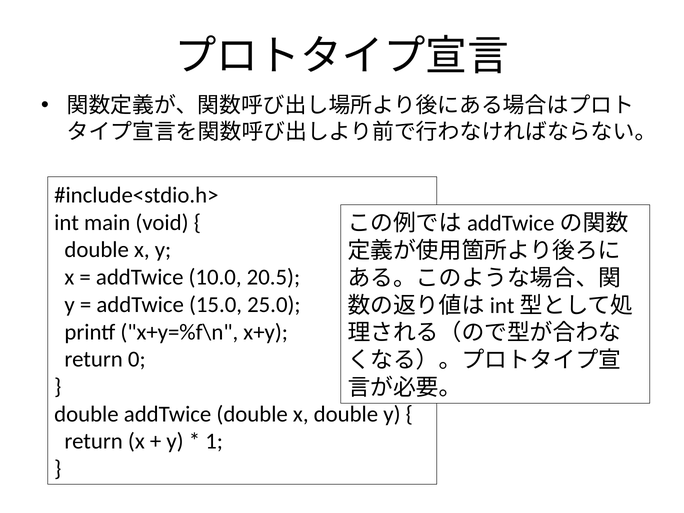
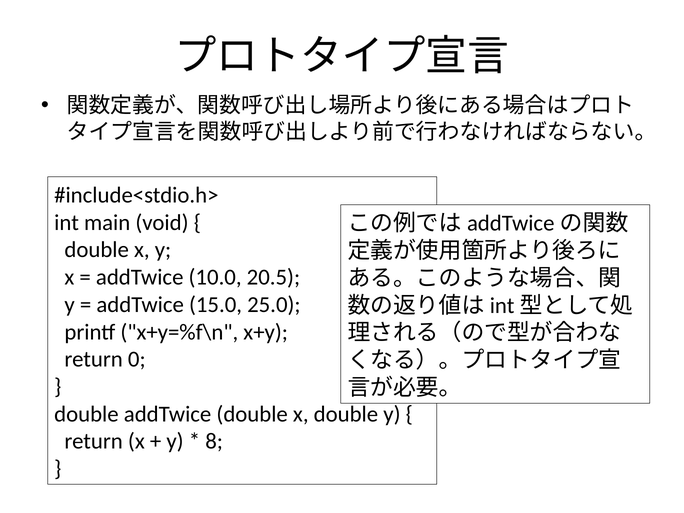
1: 1 -> 8
